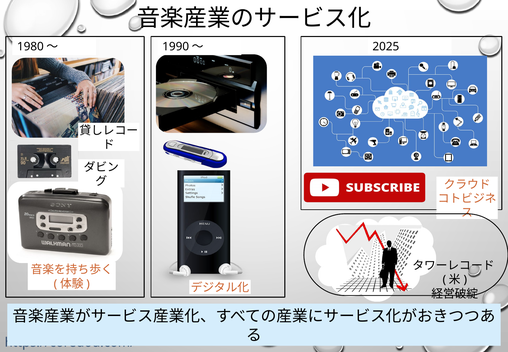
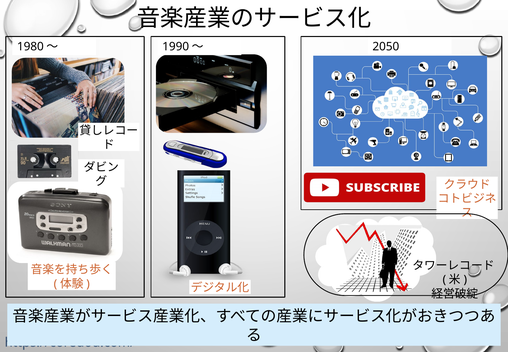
2025: 2025 -> 2050
